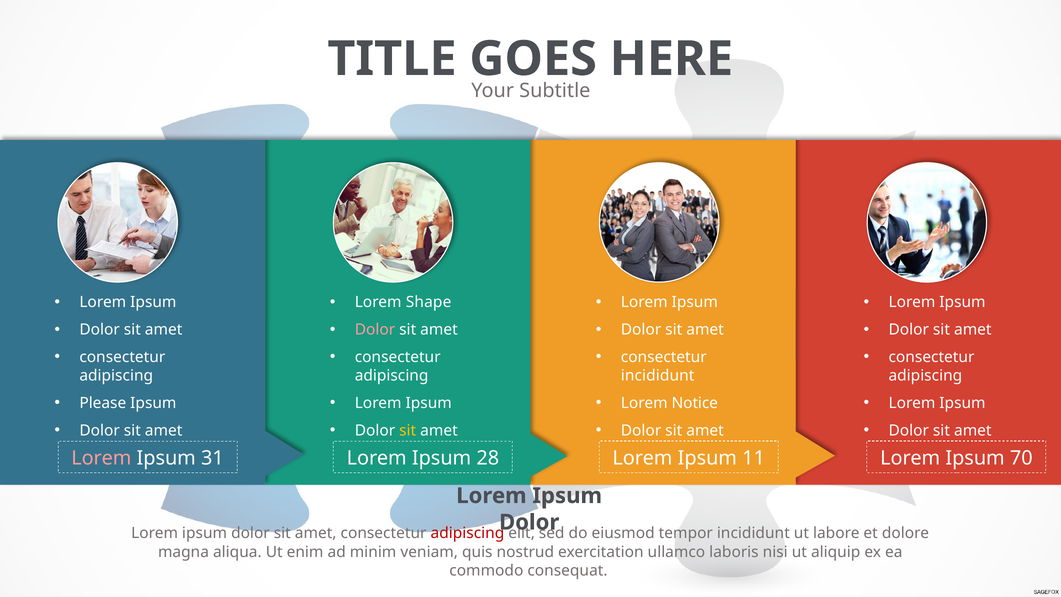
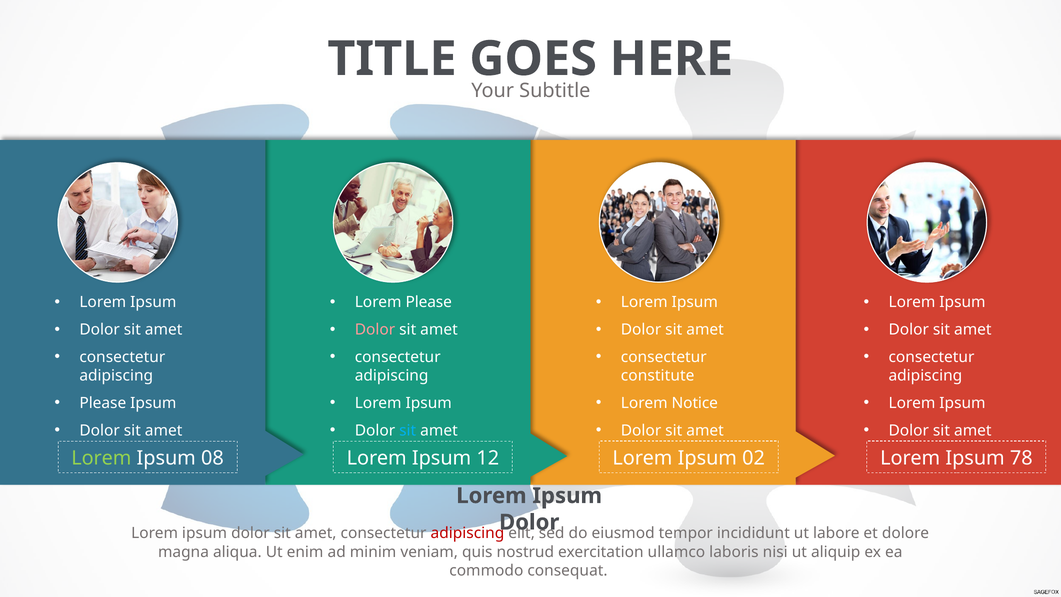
Lorem Shape: Shape -> Please
incididunt at (658, 376): incididunt -> constitute
sit at (408, 430) colour: yellow -> light blue
Lorem at (101, 458) colour: pink -> light green
31: 31 -> 08
28: 28 -> 12
11: 11 -> 02
70: 70 -> 78
